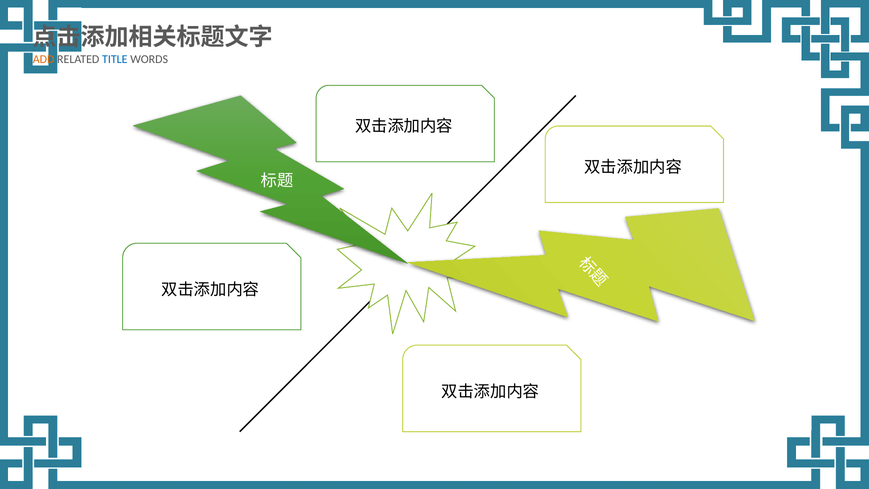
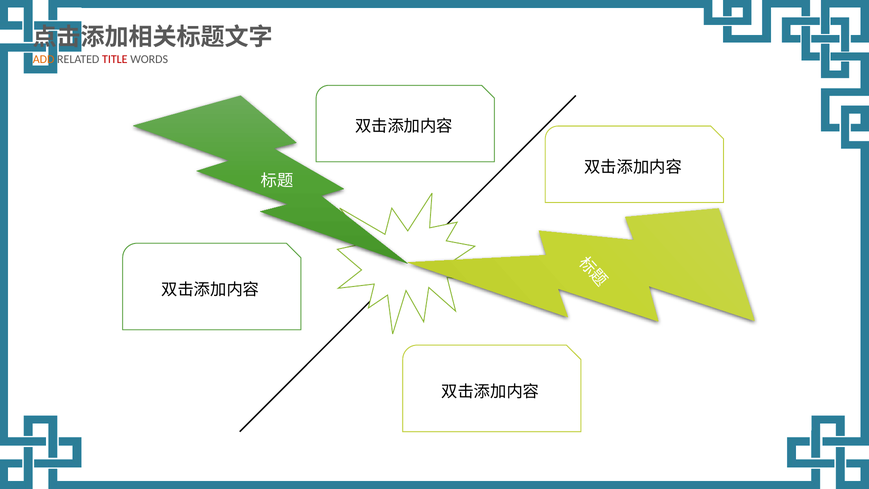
TITLE colour: blue -> red
